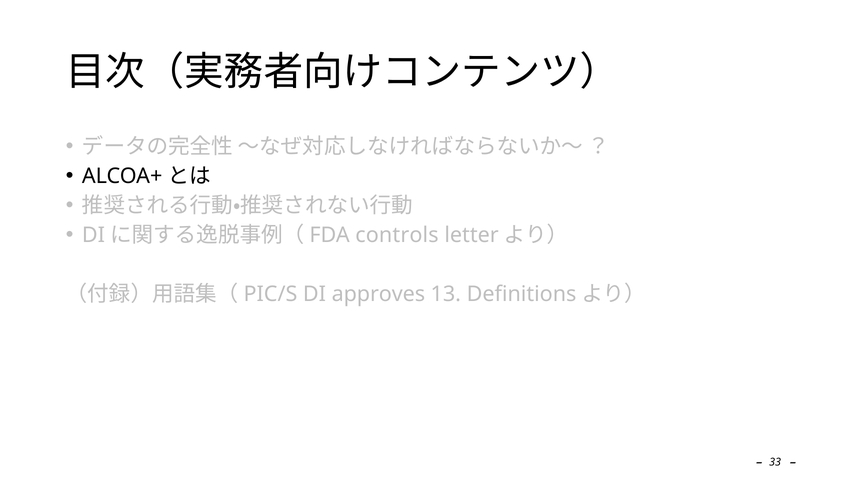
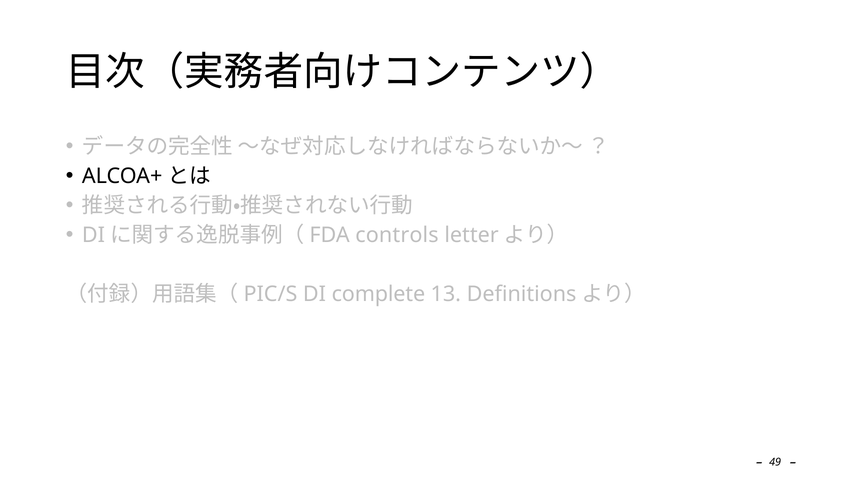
approves: approves -> complete
33: 33 -> 49
